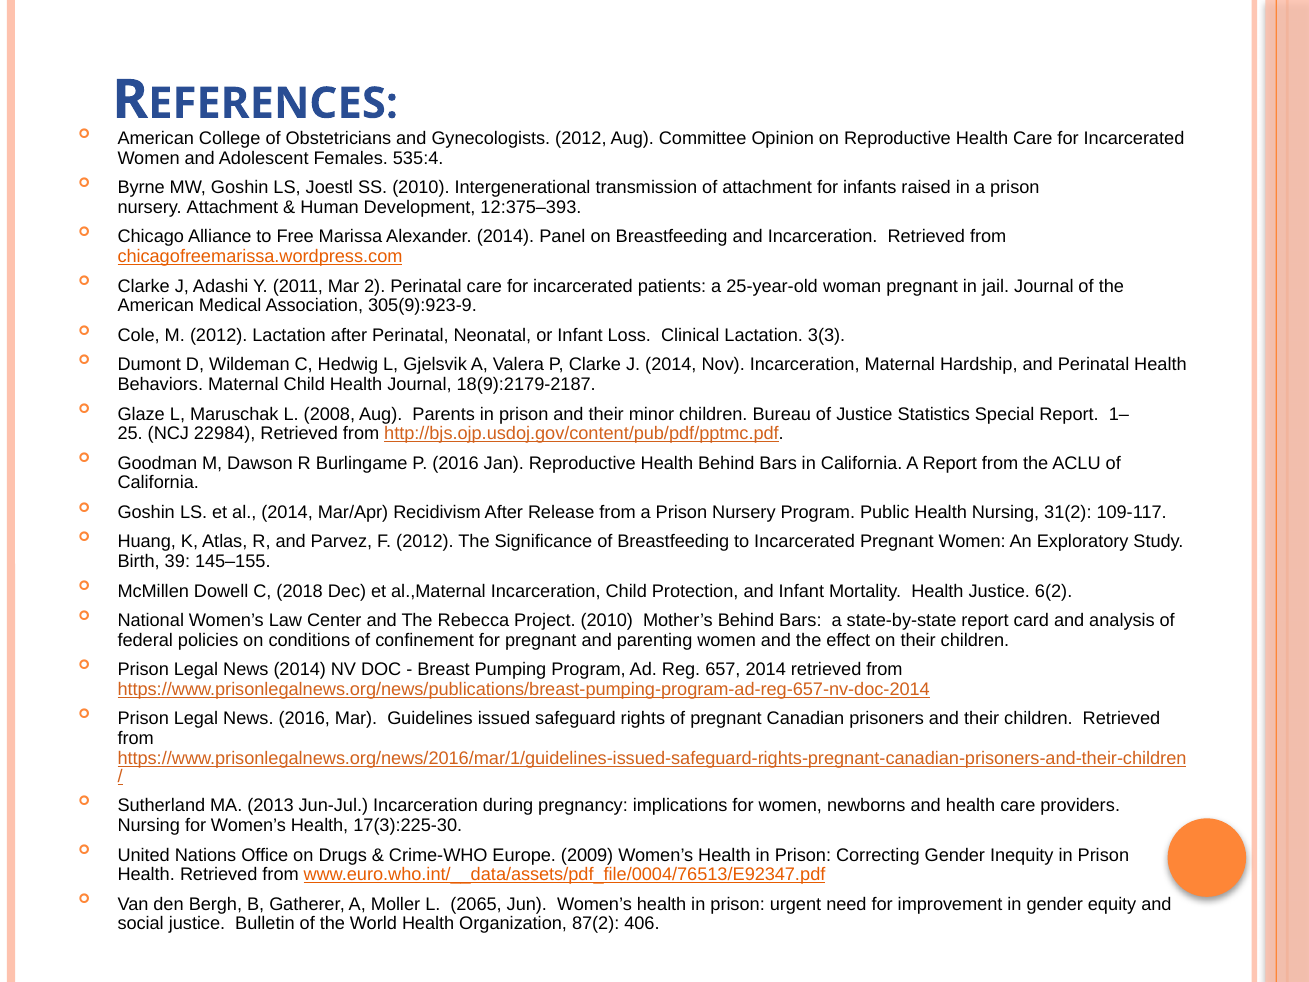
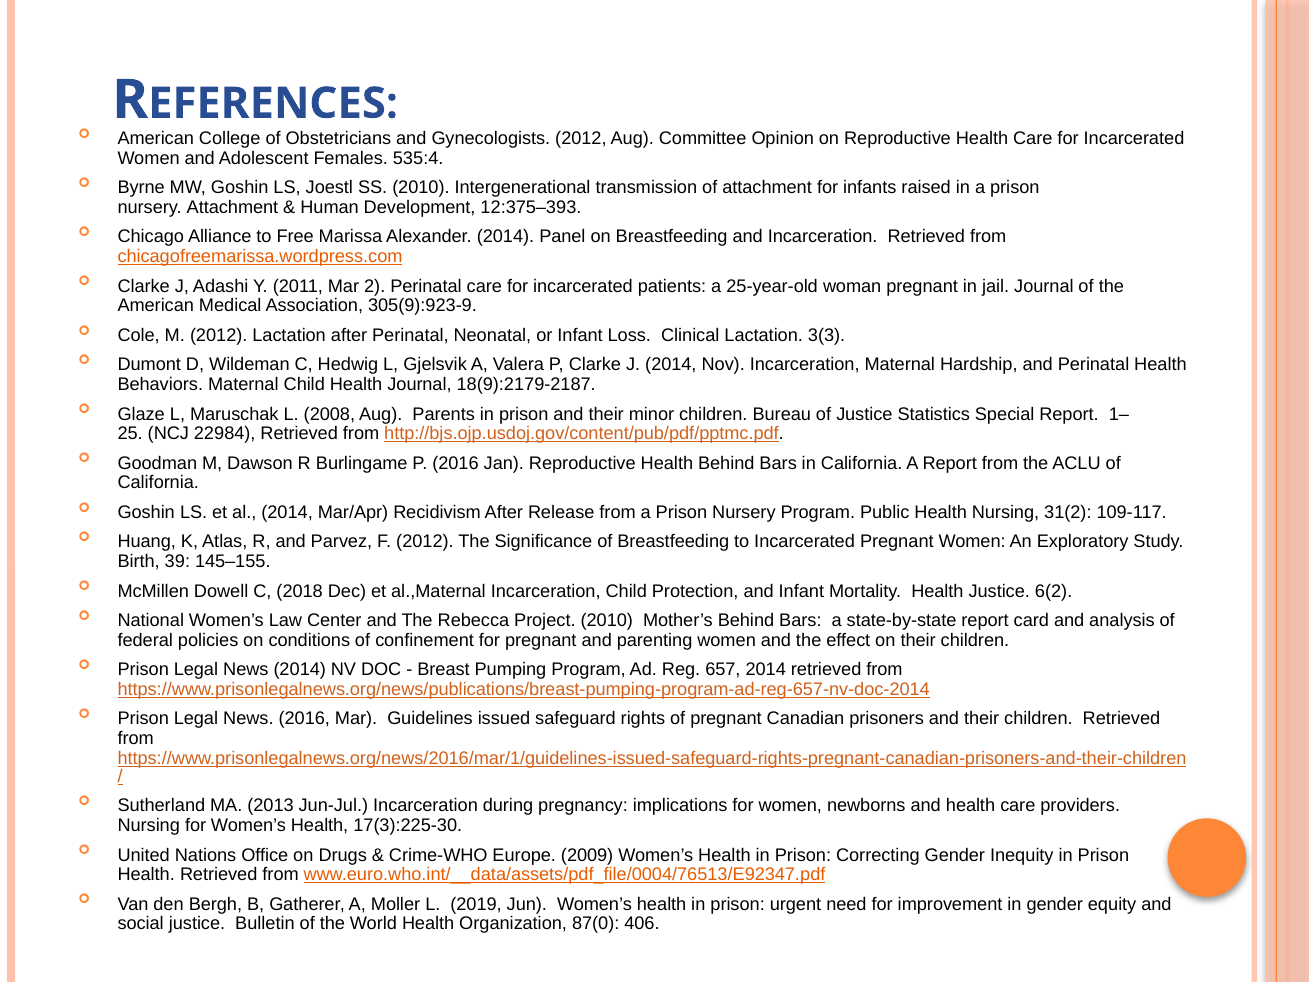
2065: 2065 -> 2019
87(2: 87(2 -> 87(0
